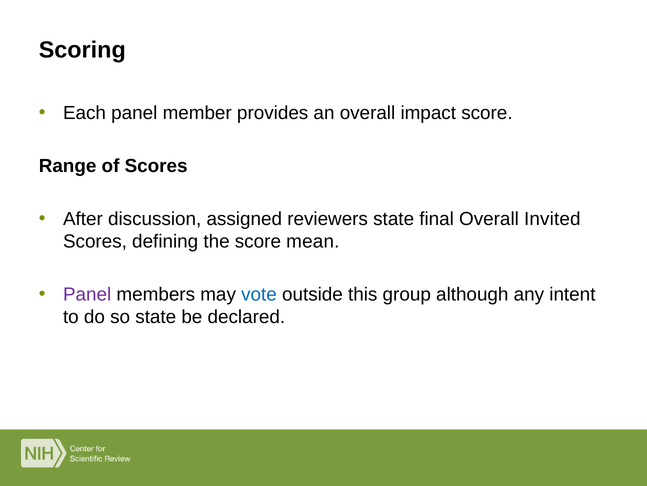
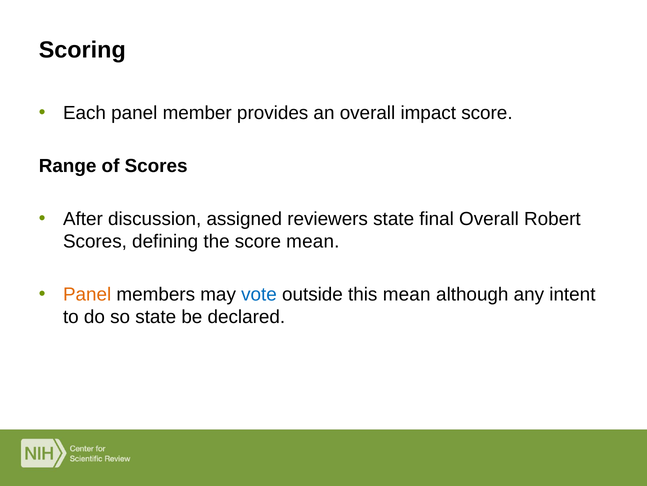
Invited: Invited -> Robert
Panel at (87, 294) colour: purple -> orange
this group: group -> mean
